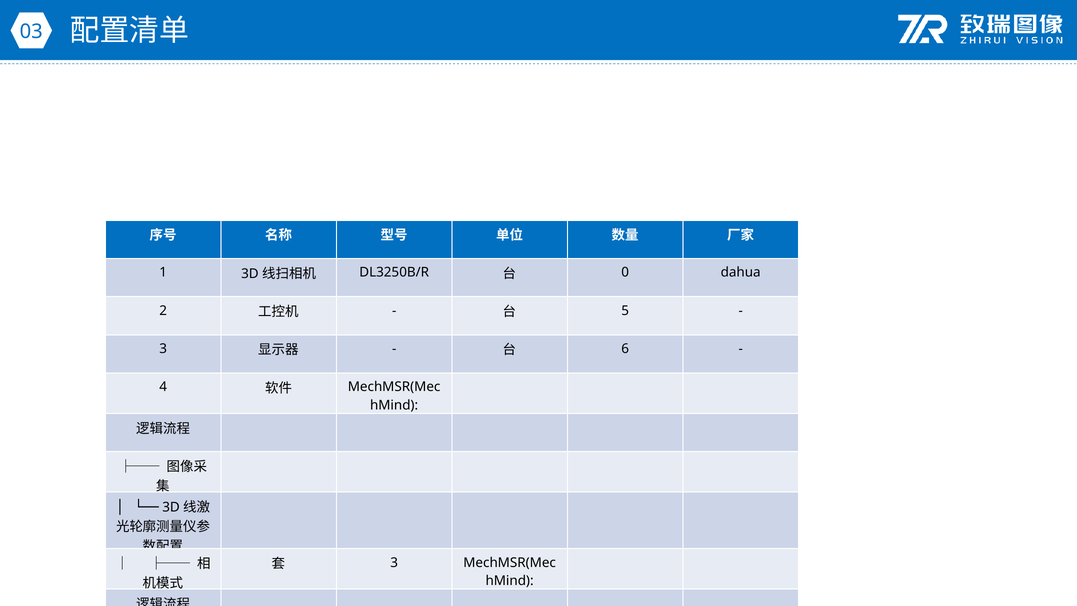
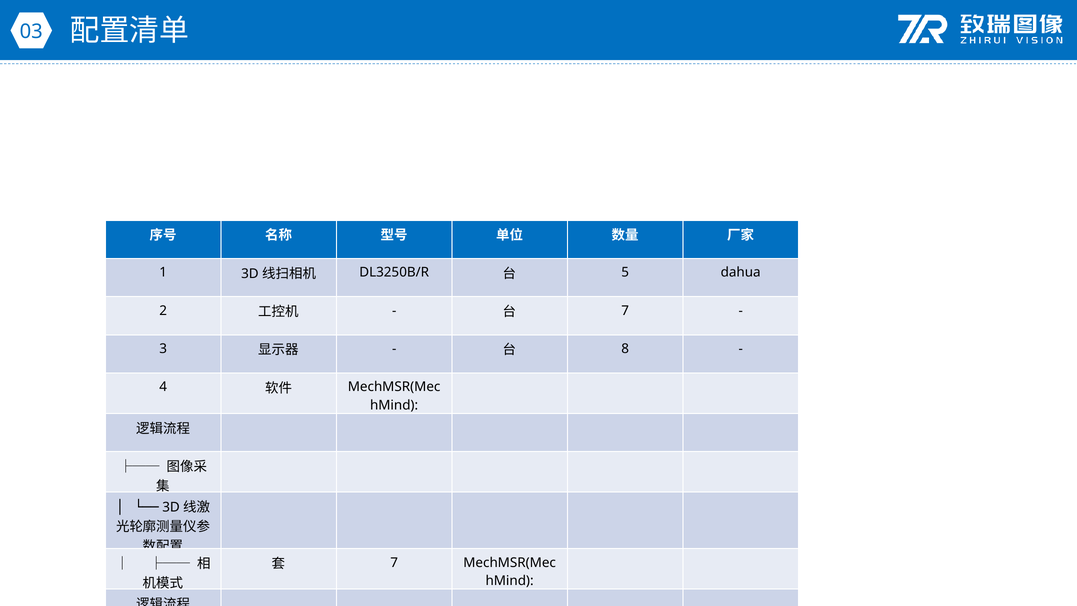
0: 0 -> 5
5 at (625, 311): 5 -> 7
6: 6 -> 8
3 at (394, 562): 3 -> 7
